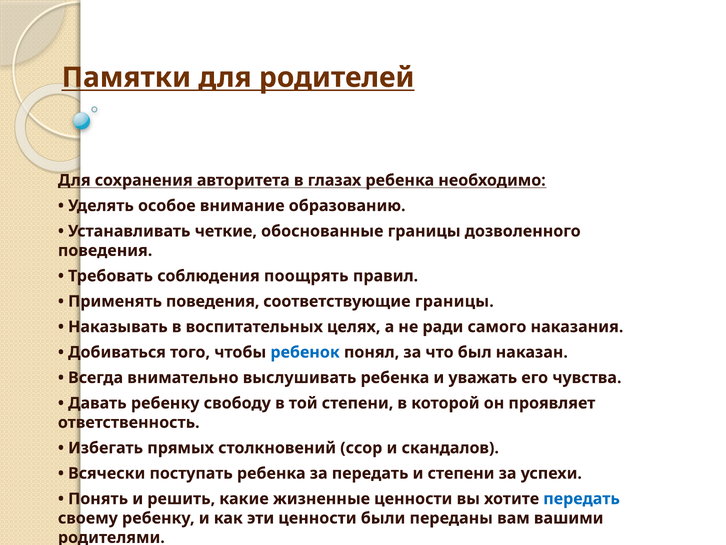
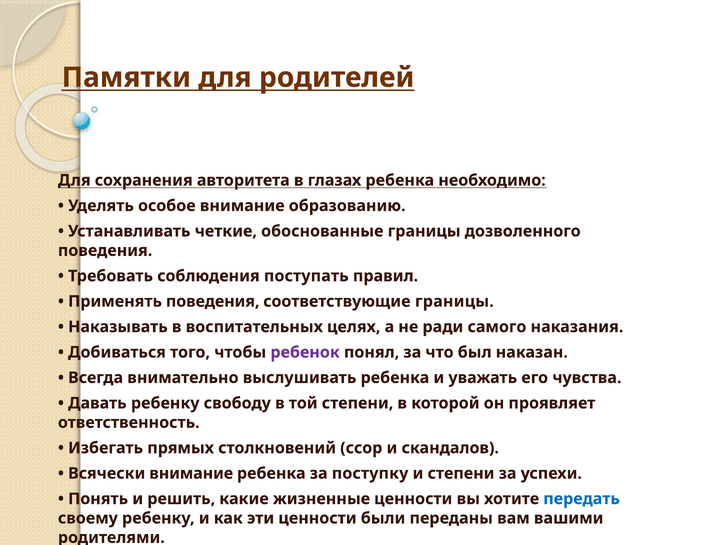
соблюдения поощрять: поощрять -> поступать
ребенок colour: blue -> purple
Всячески поступать: поступать -> внимание
за передать: передать -> поступку
